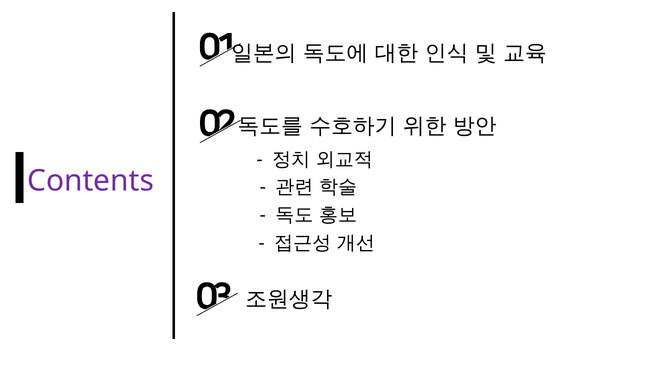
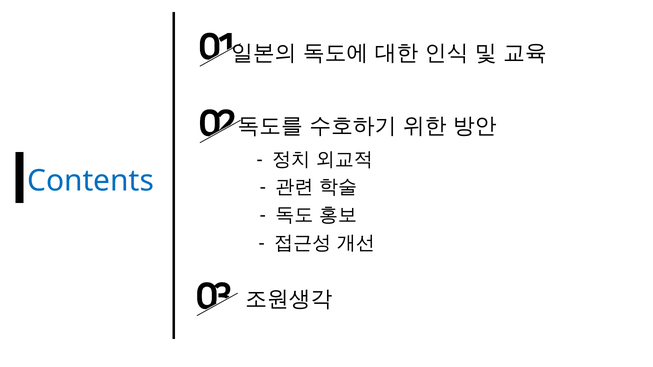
Contents colour: purple -> blue
